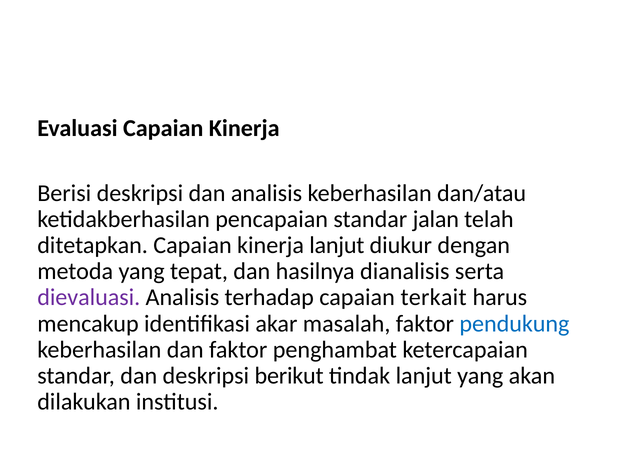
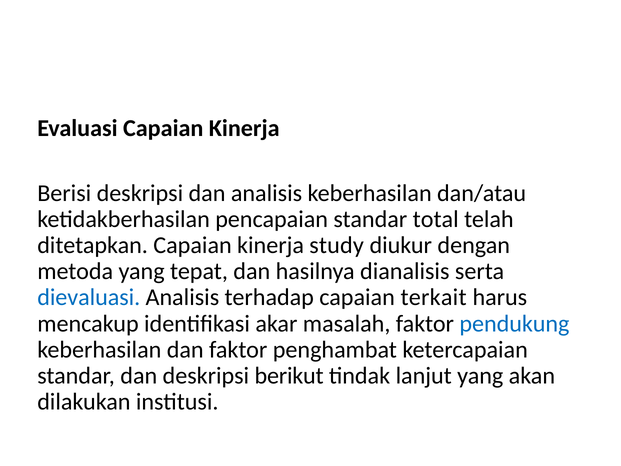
jalan: jalan -> total
kinerja lanjut: lanjut -> study
dievaluasi colour: purple -> blue
